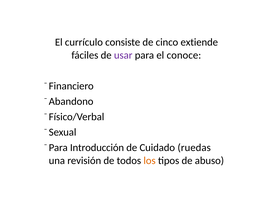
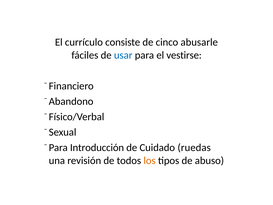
extiende: extiende -> abusarle
usar colour: purple -> blue
conoce: conoce -> vestirse
